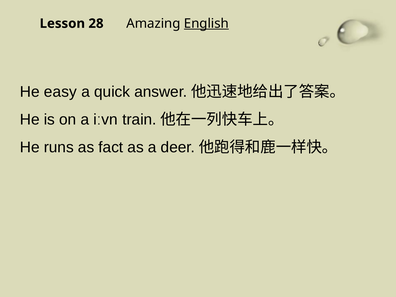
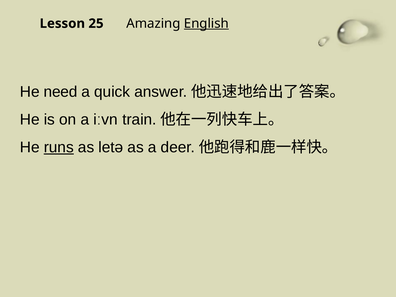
28: 28 -> 25
easy: easy -> need
runs underline: none -> present
fact: fact -> letə
